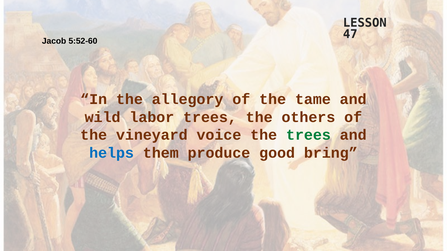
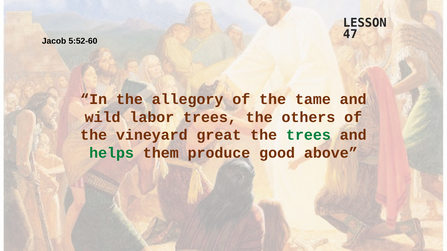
voice: voice -> great
helps colour: blue -> green
bring: bring -> above
